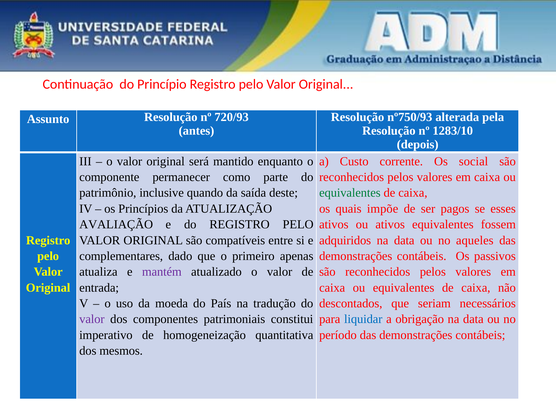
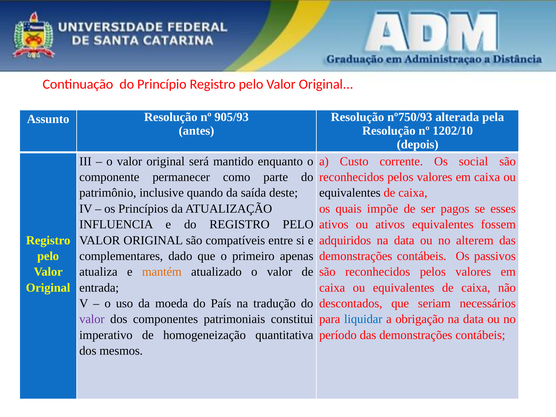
720/93: 720/93 -> 905/93
1283/10: 1283/10 -> 1202/10
equivalentes at (350, 193) colour: green -> black
AVALIAÇÃO: AVALIAÇÃO -> INFLUENCIA
aqueles: aqueles -> alterem
mantém colour: purple -> orange
